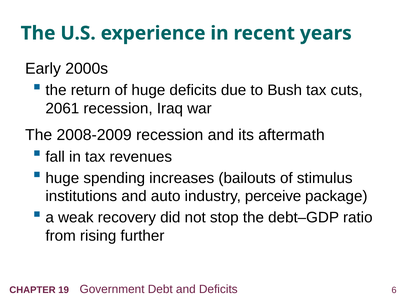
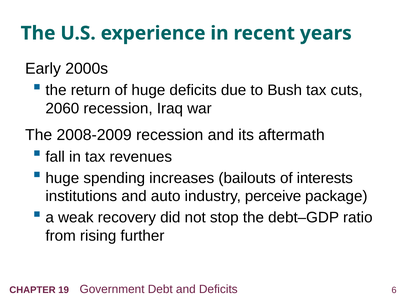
2061: 2061 -> 2060
stimulus: stimulus -> interests
